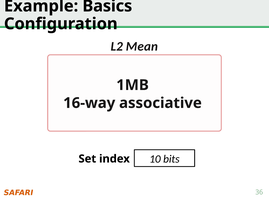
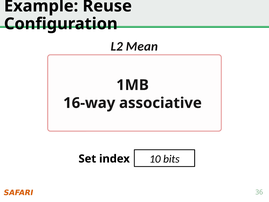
Basics: Basics -> Reuse
